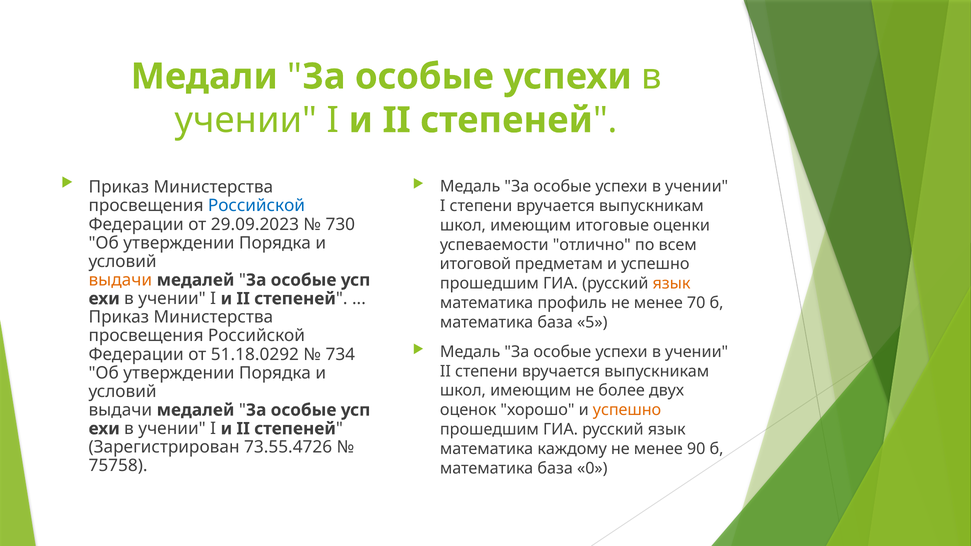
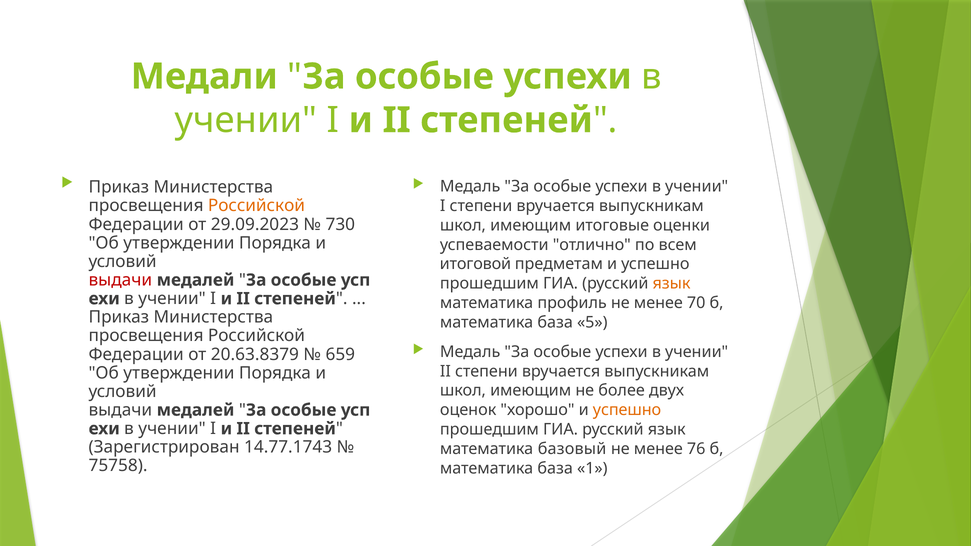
Российской at (256, 206) colour: blue -> orange
выдачи at (120, 280) colour: orange -> red
51.18.0292: 51.18.0292 -> 20.63.8379
734: 734 -> 659
73.55.4726: 73.55.4726 -> 14.77.1743
каждому: каждому -> базовый
90: 90 -> 76
0: 0 -> 1
